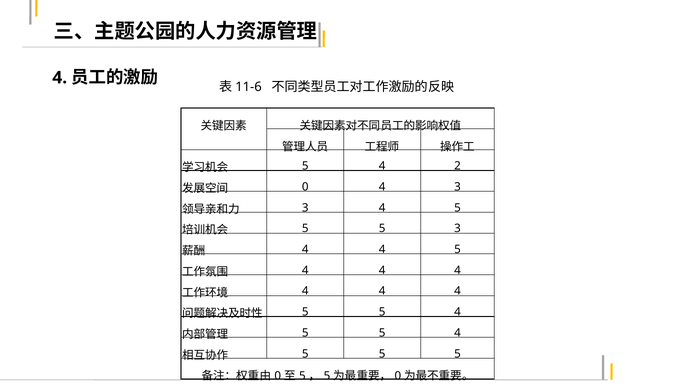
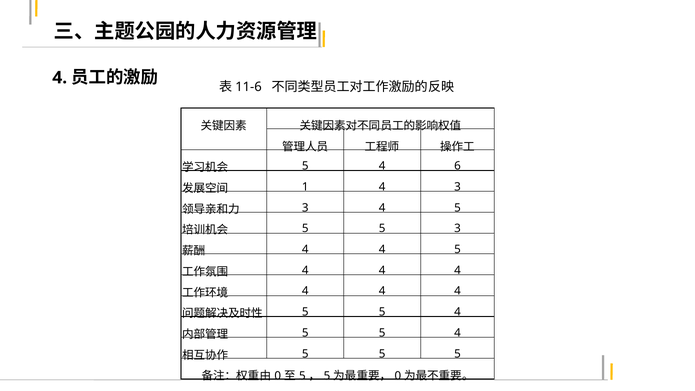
2: 2 -> 6
0 at (305, 187): 0 -> 1
